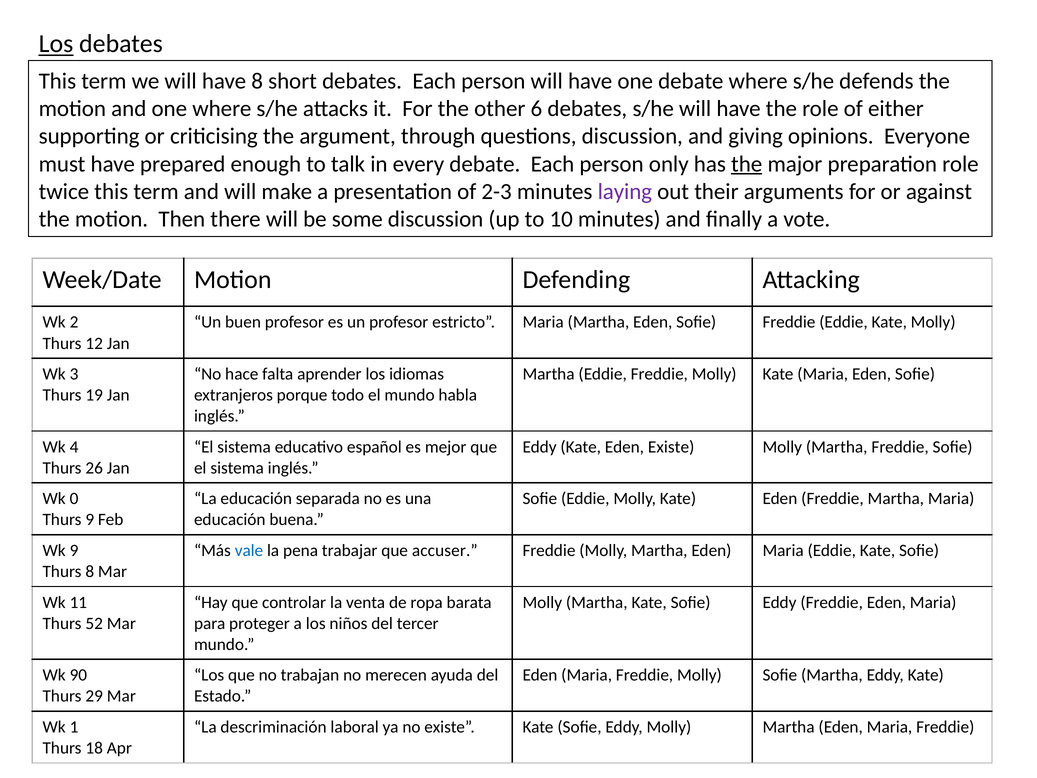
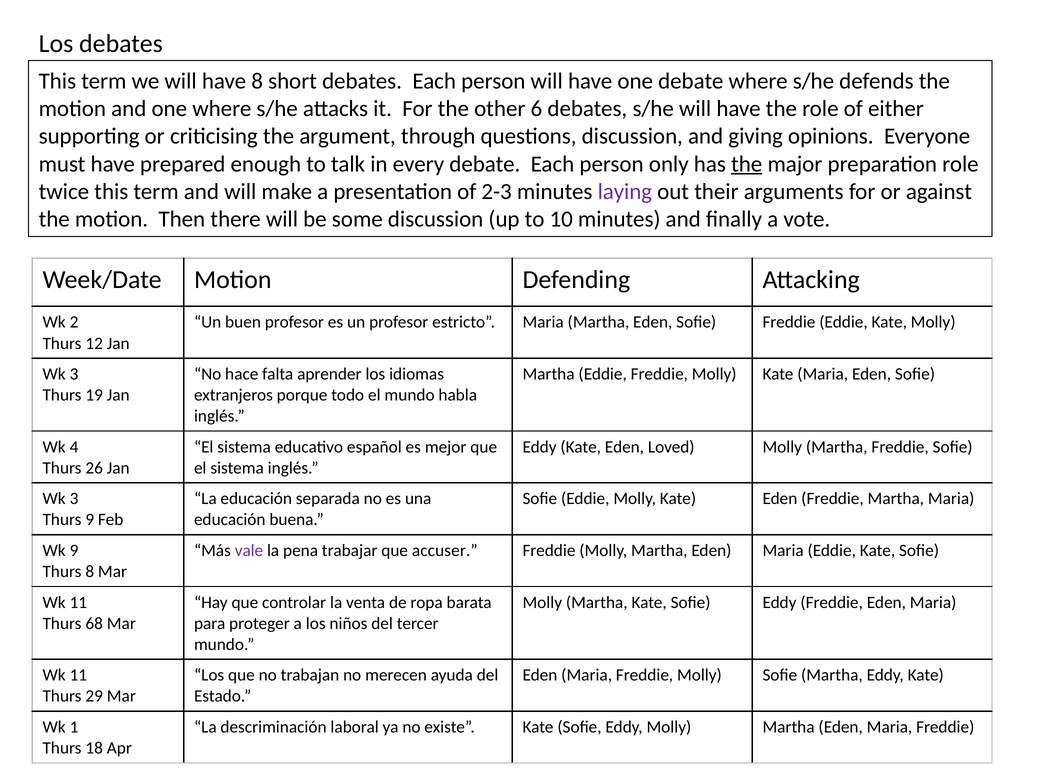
Los at (56, 44) underline: present -> none
Eden Existe: Existe -> Loved
0 at (74, 499): 0 -> 3
vale colour: blue -> purple
52: 52 -> 68
90 at (78, 675): 90 -> 11
